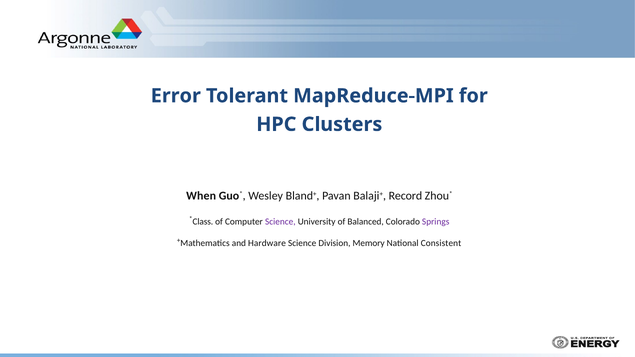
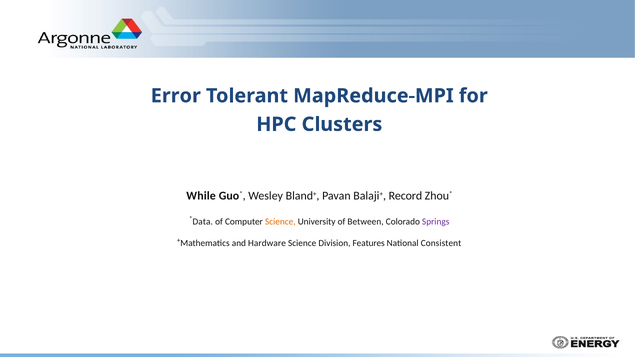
When: When -> While
Class: Class -> Data
Science at (280, 222) colour: purple -> orange
Balanced: Balanced -> Between
Memory: Memory -> Features
